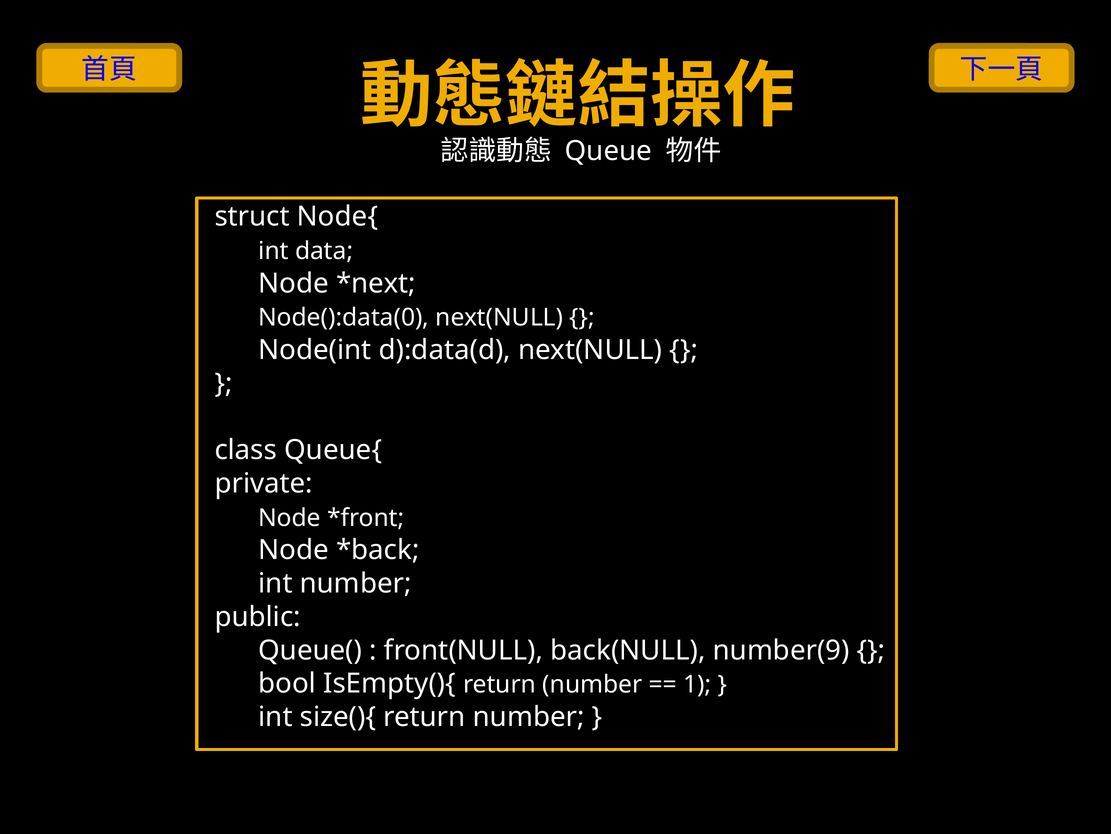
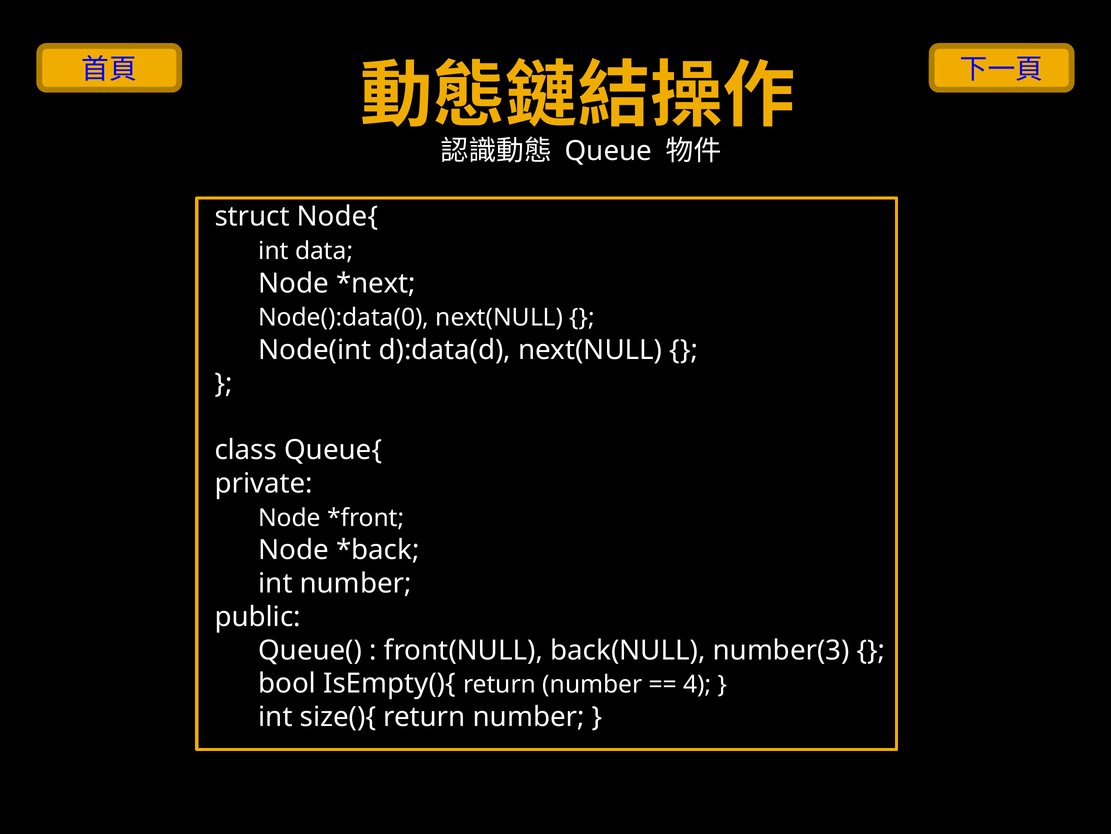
number(9: number(9 -> number(3
1: 1 -> 4
